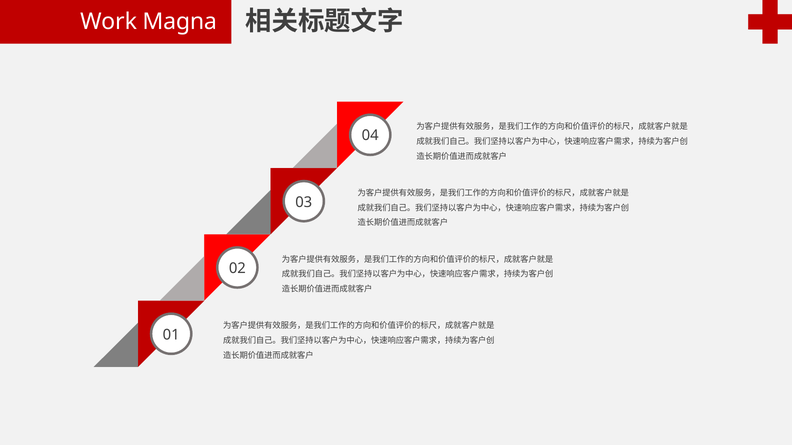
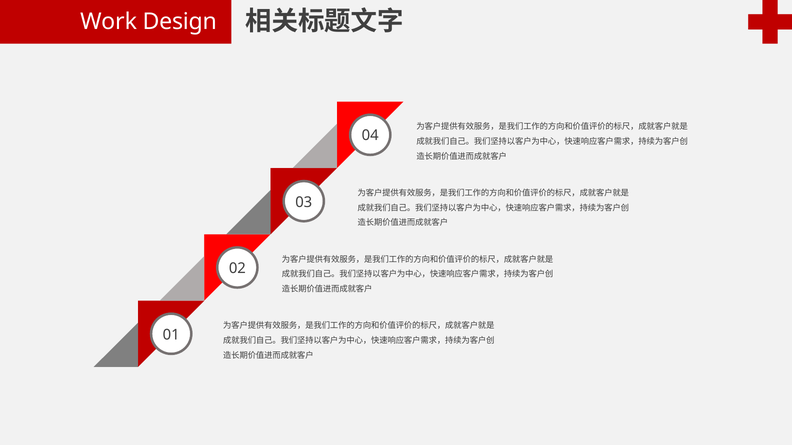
Magna: Magna -> Design
